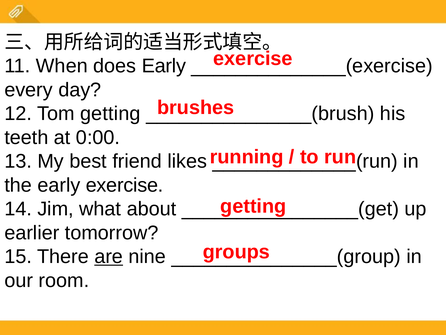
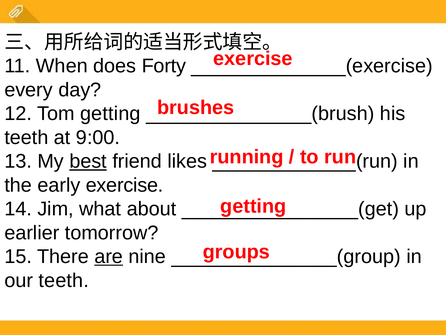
does Early: Early -> Forty
0:00: 0:00 -> 9:00
best underline: none -> present
our room: room -> teeth
